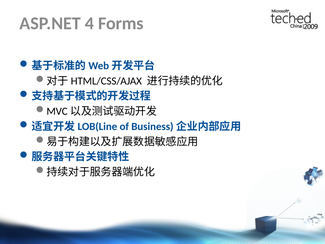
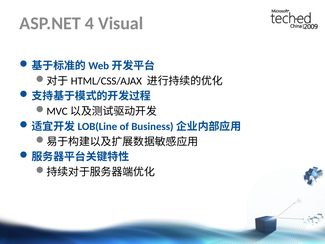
Forms: Forms -> Visual
